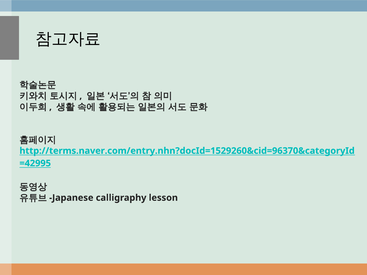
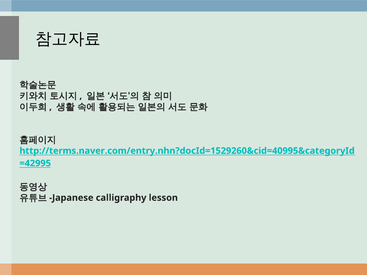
http://terms.naver.com/entry.nhn?docId=1529260&cid=96370&categoryId: http://terms.naver.com/entry.nhn?docId=1529260&cid=96370&categoryId -> http://terms.naver.com/entry.nhn?docId=1529260&cid=40995&categoryId
